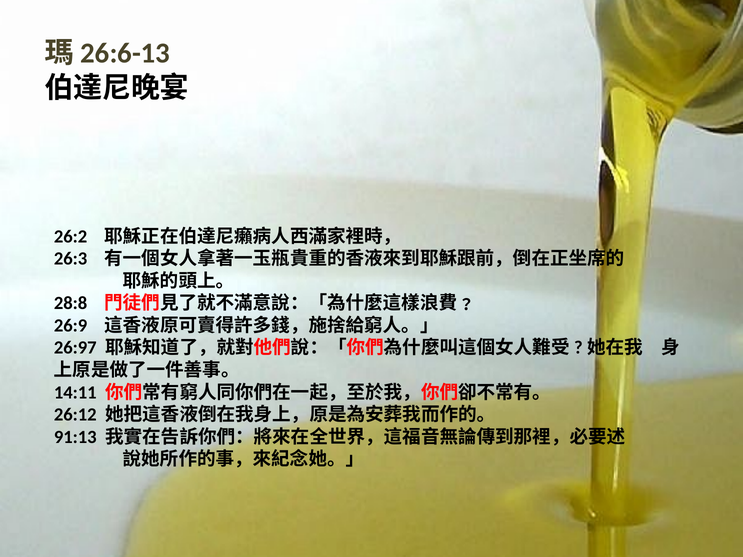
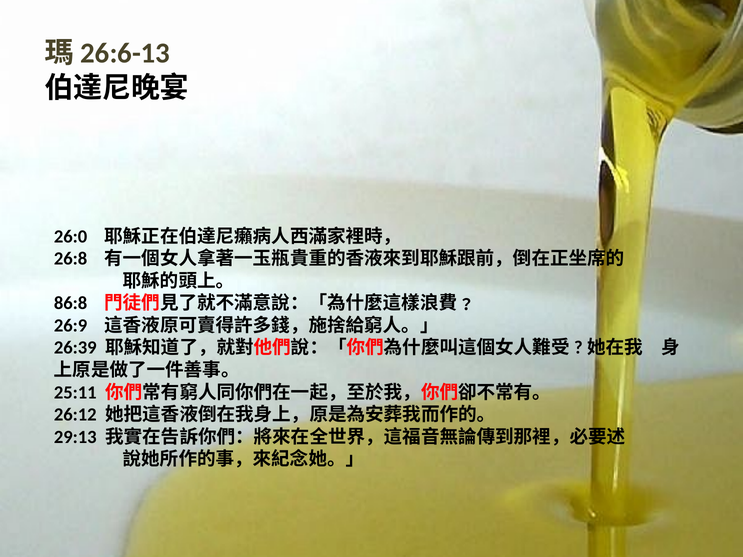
26:2: 26:2 -> 26:0
26:3: 26:3 -> 26:8
28:8: 28:8 -> 86:8
26:97: 26:97 -> 26:39
14:11: 14:11 -> 25:11
91:13: 91:13 -> 29:13
